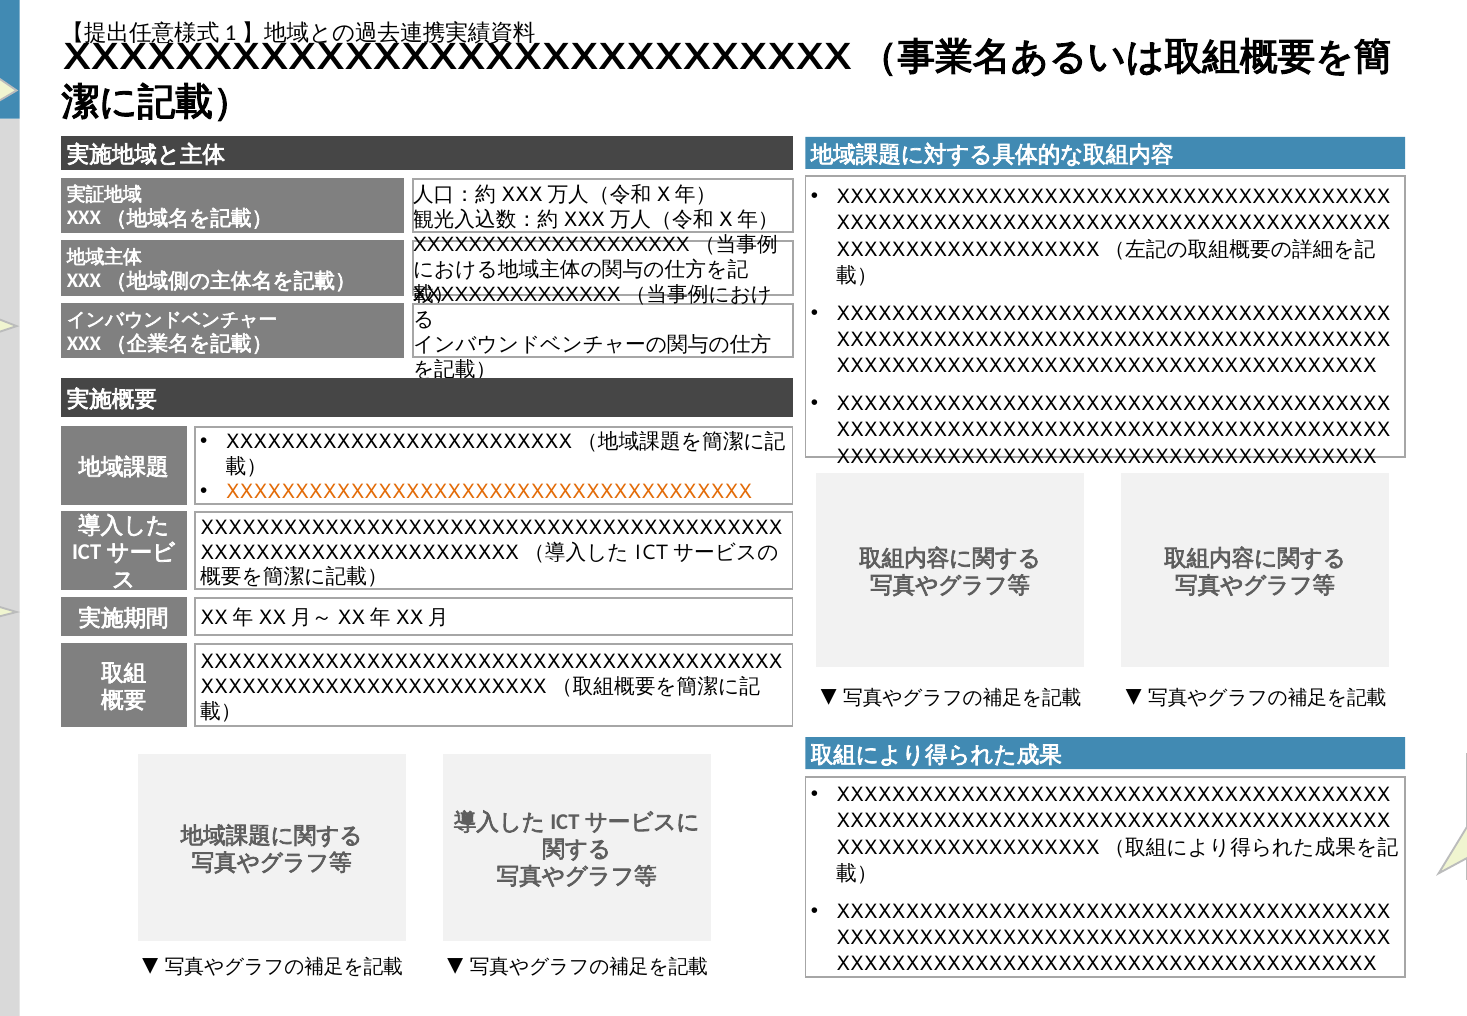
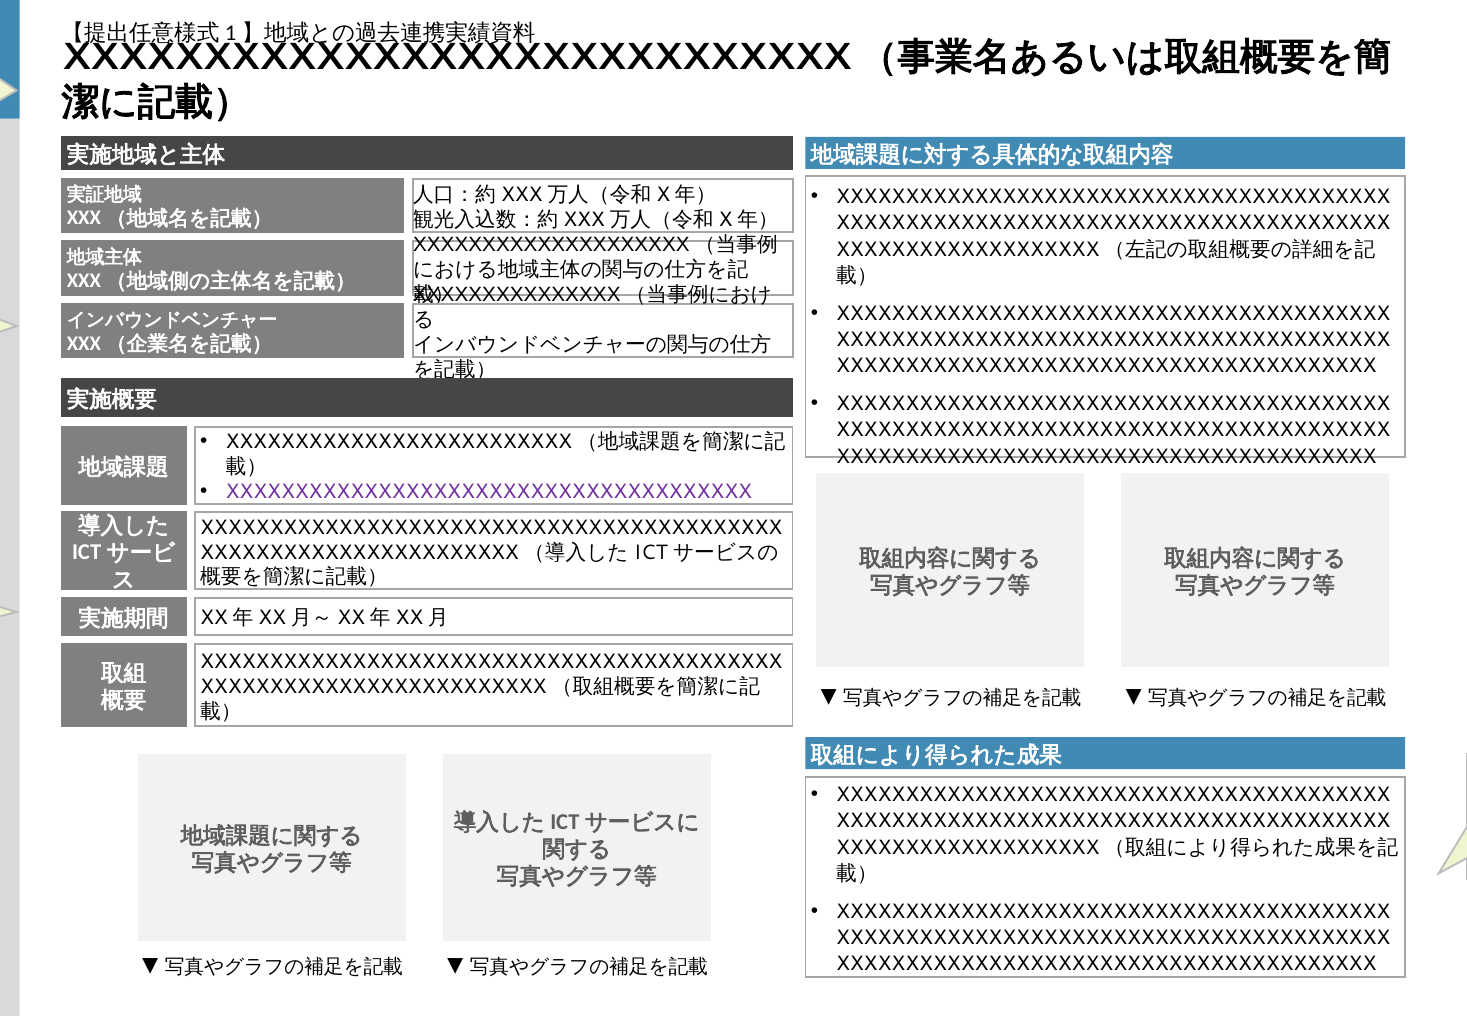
XXXXXXXXXXXXXXXXXXXXXXXXXXXXXXXXXXXXXX colour: orange -> purple
